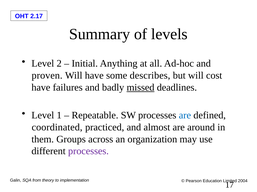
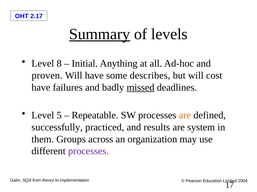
Summary underline: none -> present
2: 2 -> 8
1: 1 -> 5
are at (185, 116) colour: blue -> orange
coordinated: coordinated -> successfully
almost: almost -> results
around: around -> system
